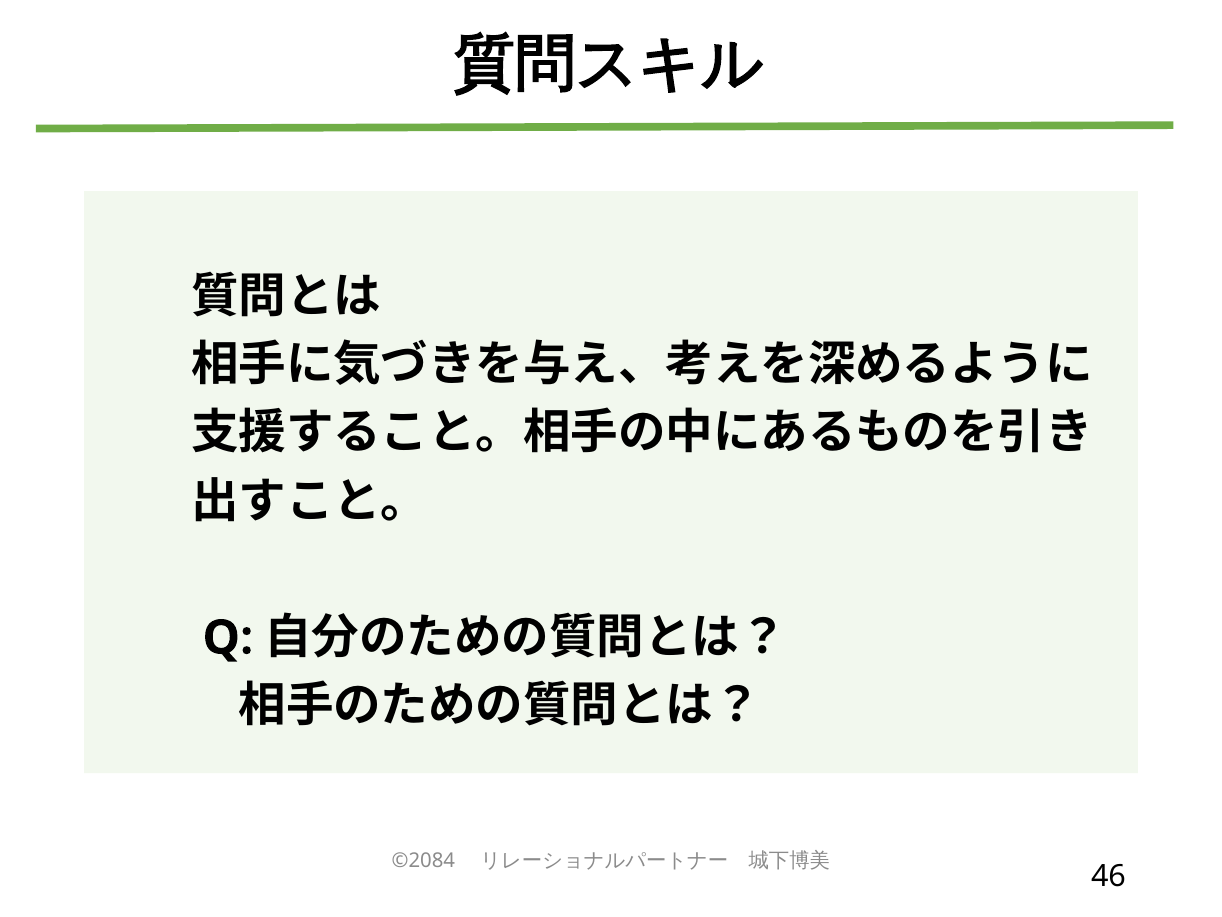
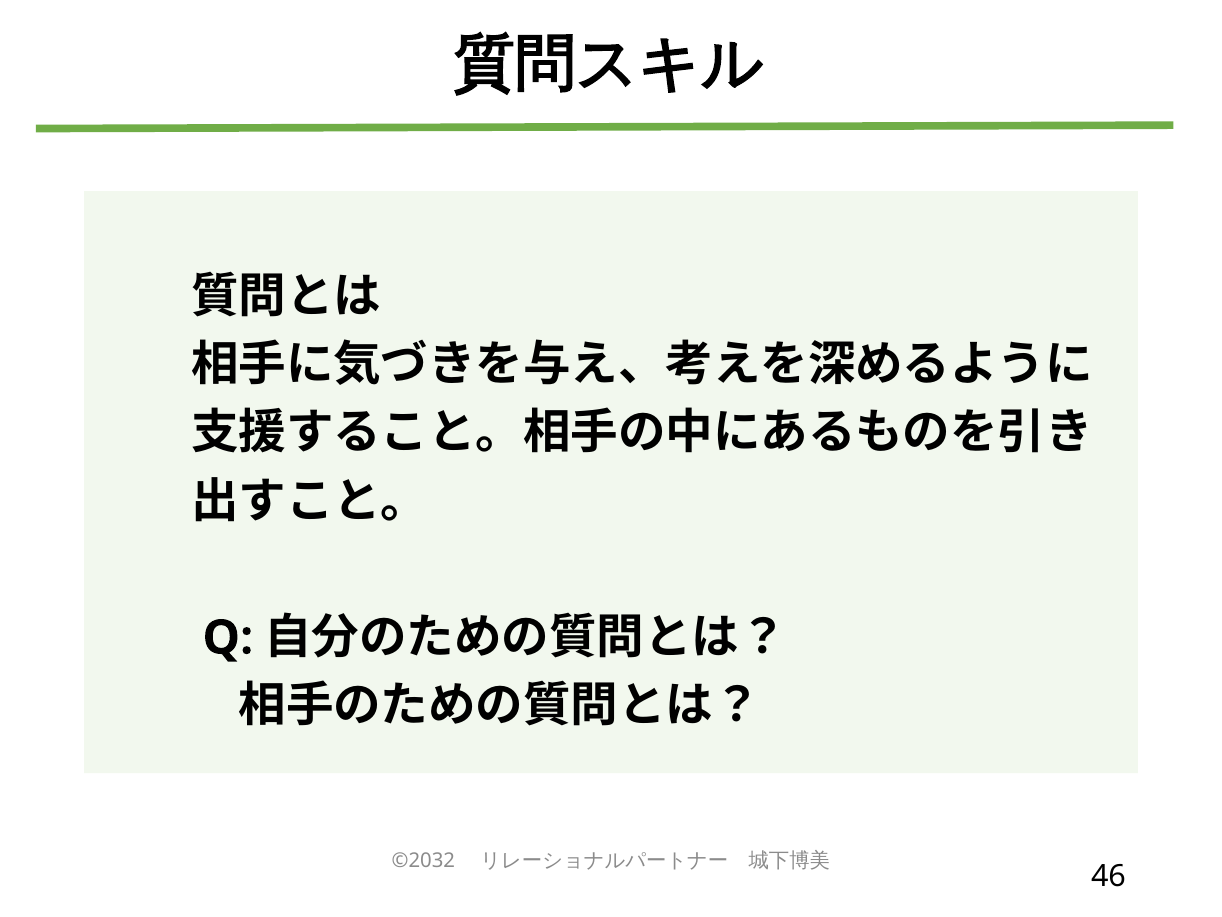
©2084: ©2084 -> ©2032
